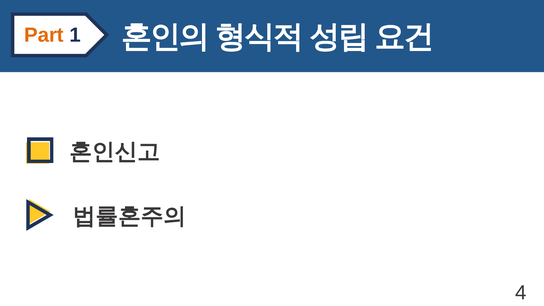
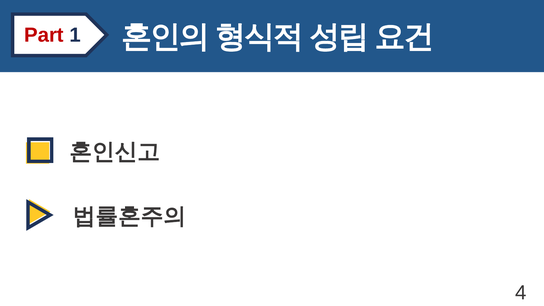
Part colour: orange -> red
